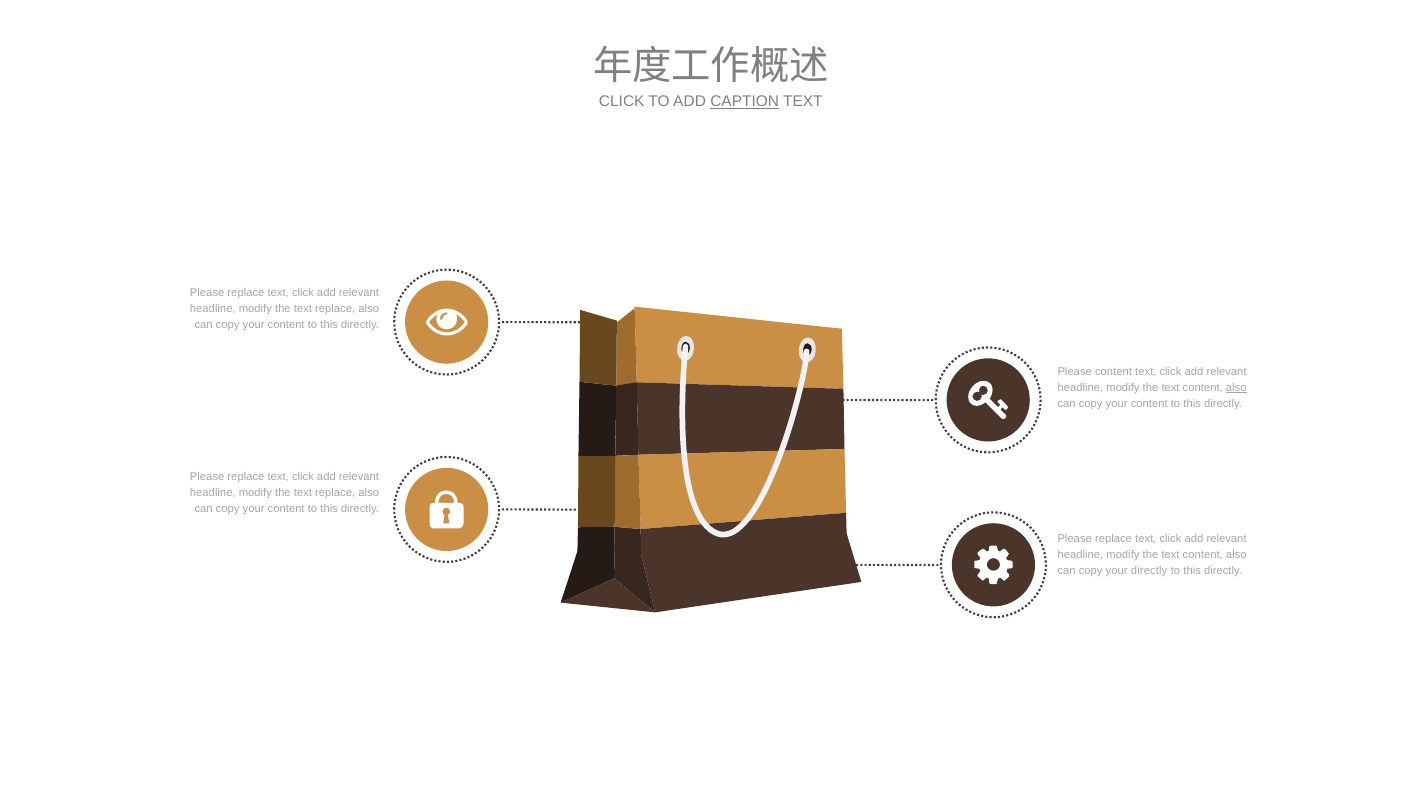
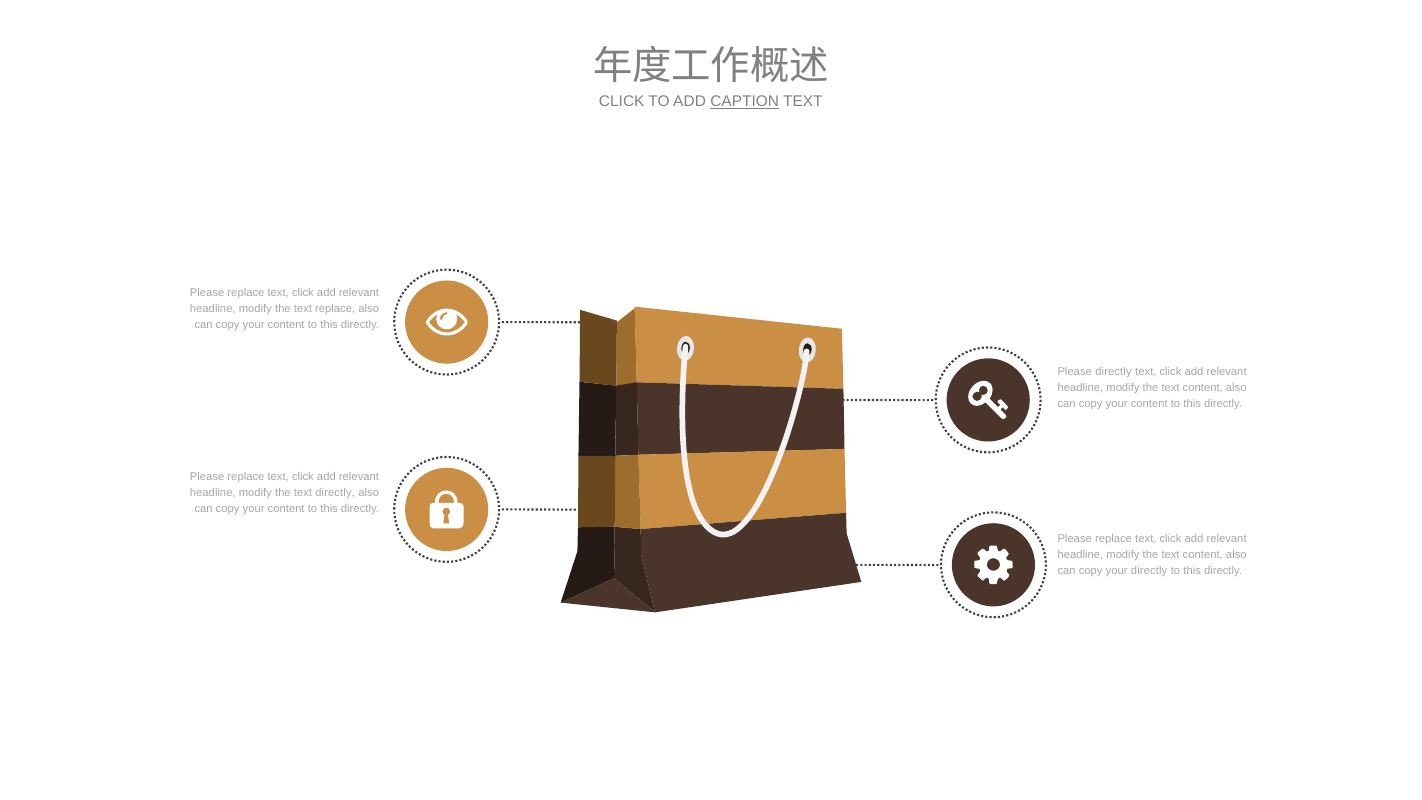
Please content: content -> directly
also at (1236, 388) underline: present -> none
replace at (335, 493): replace -> directly
